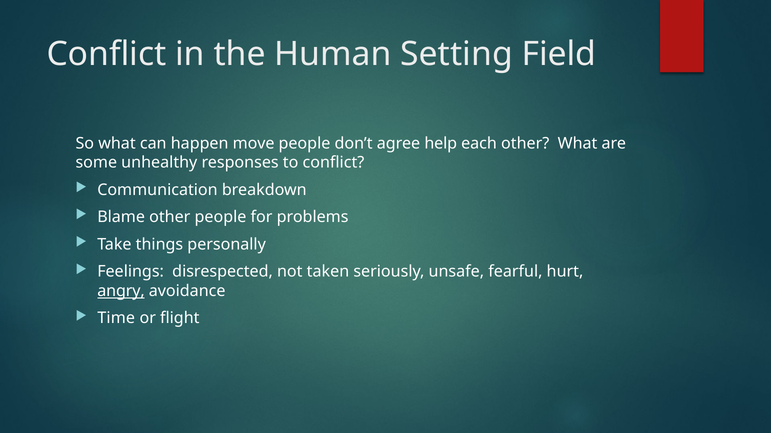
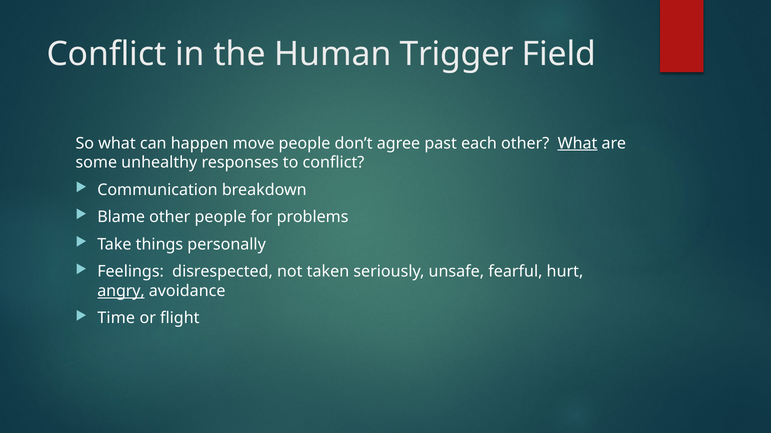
Setting: Setting -> Trigger
help: help -> past
What at (578, 143) underline: none -> present
